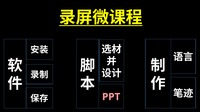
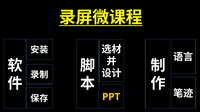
PPT colour: pink -> yellow
